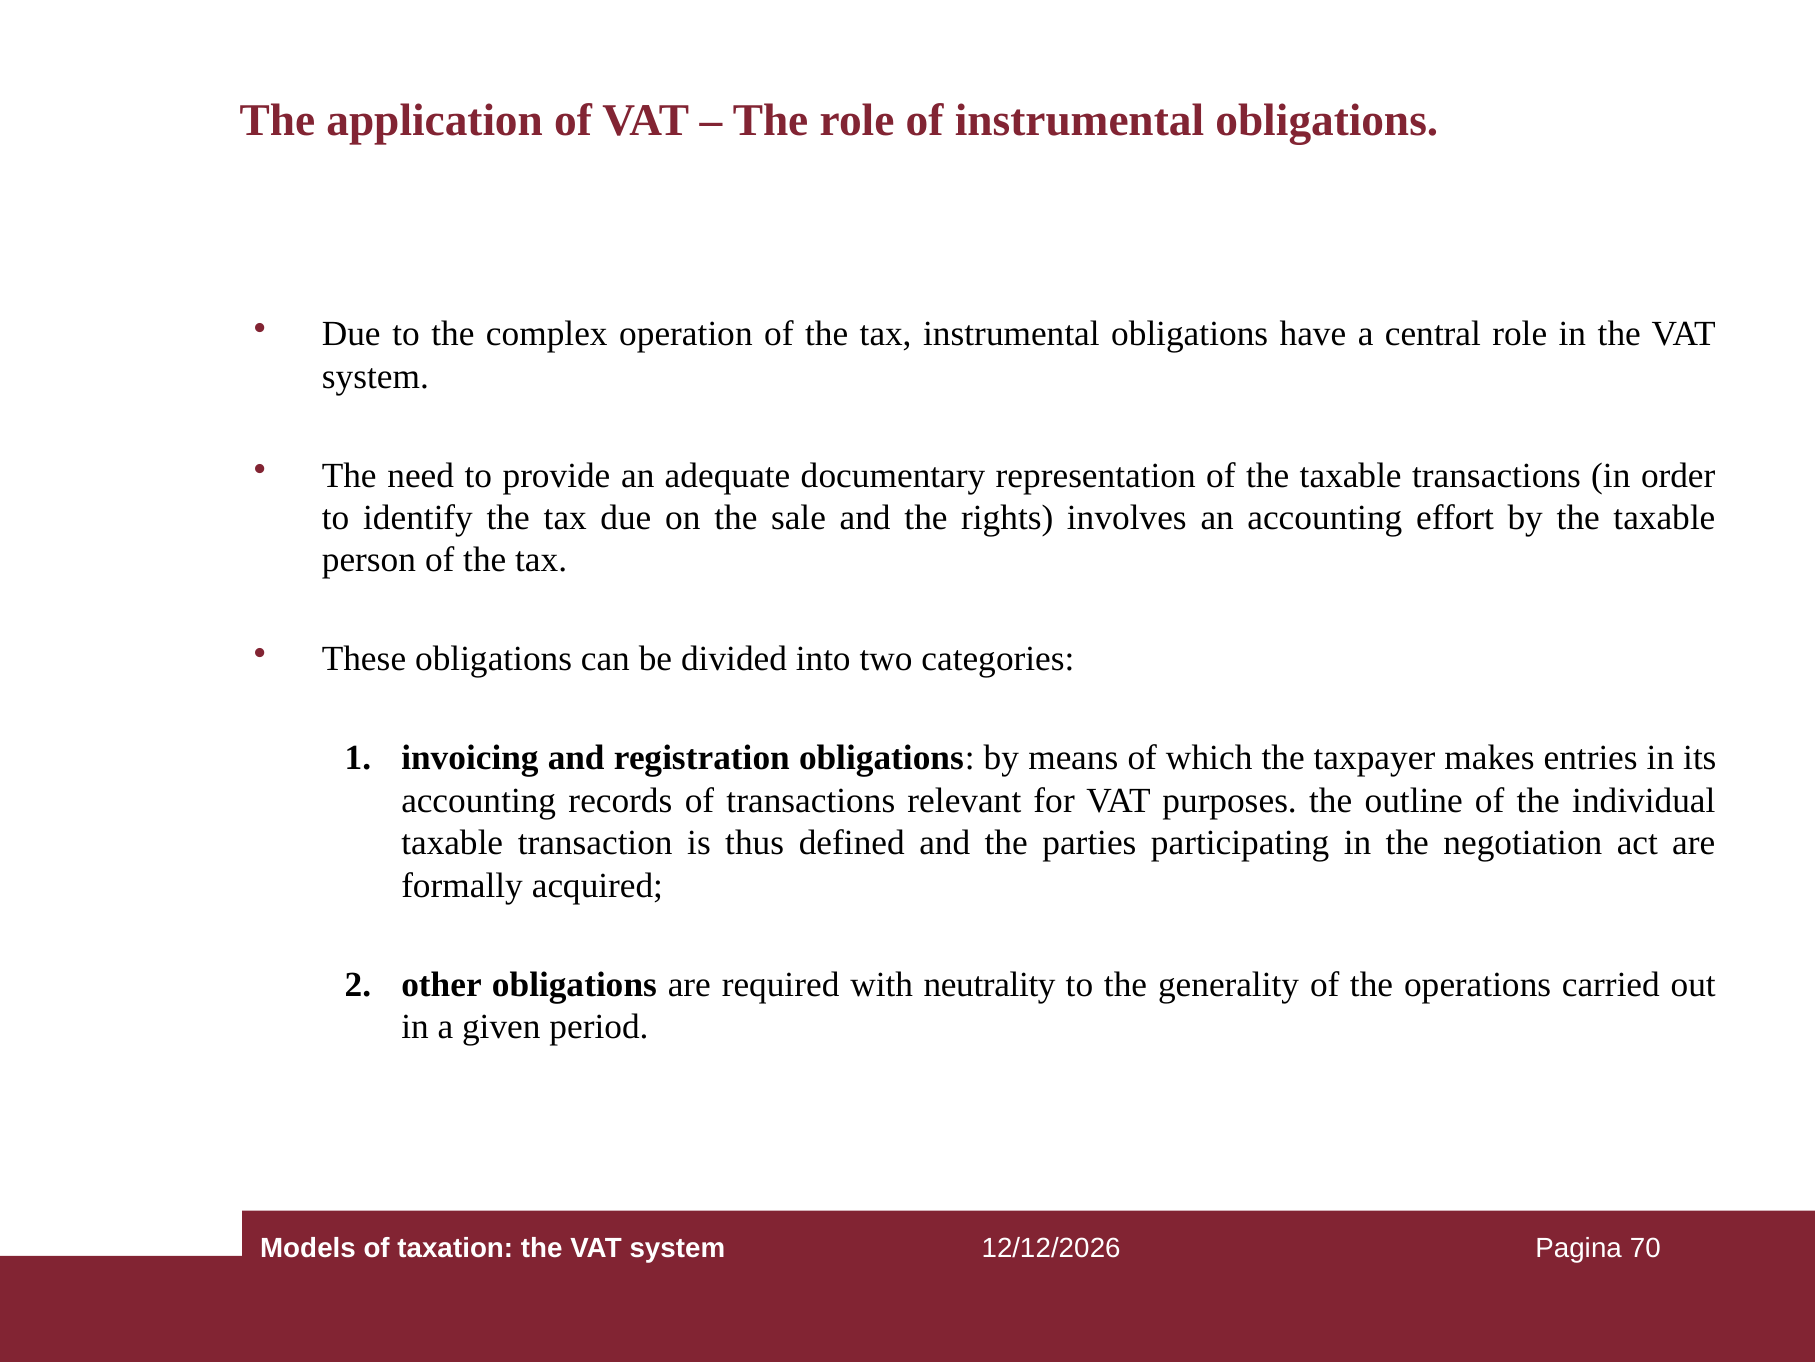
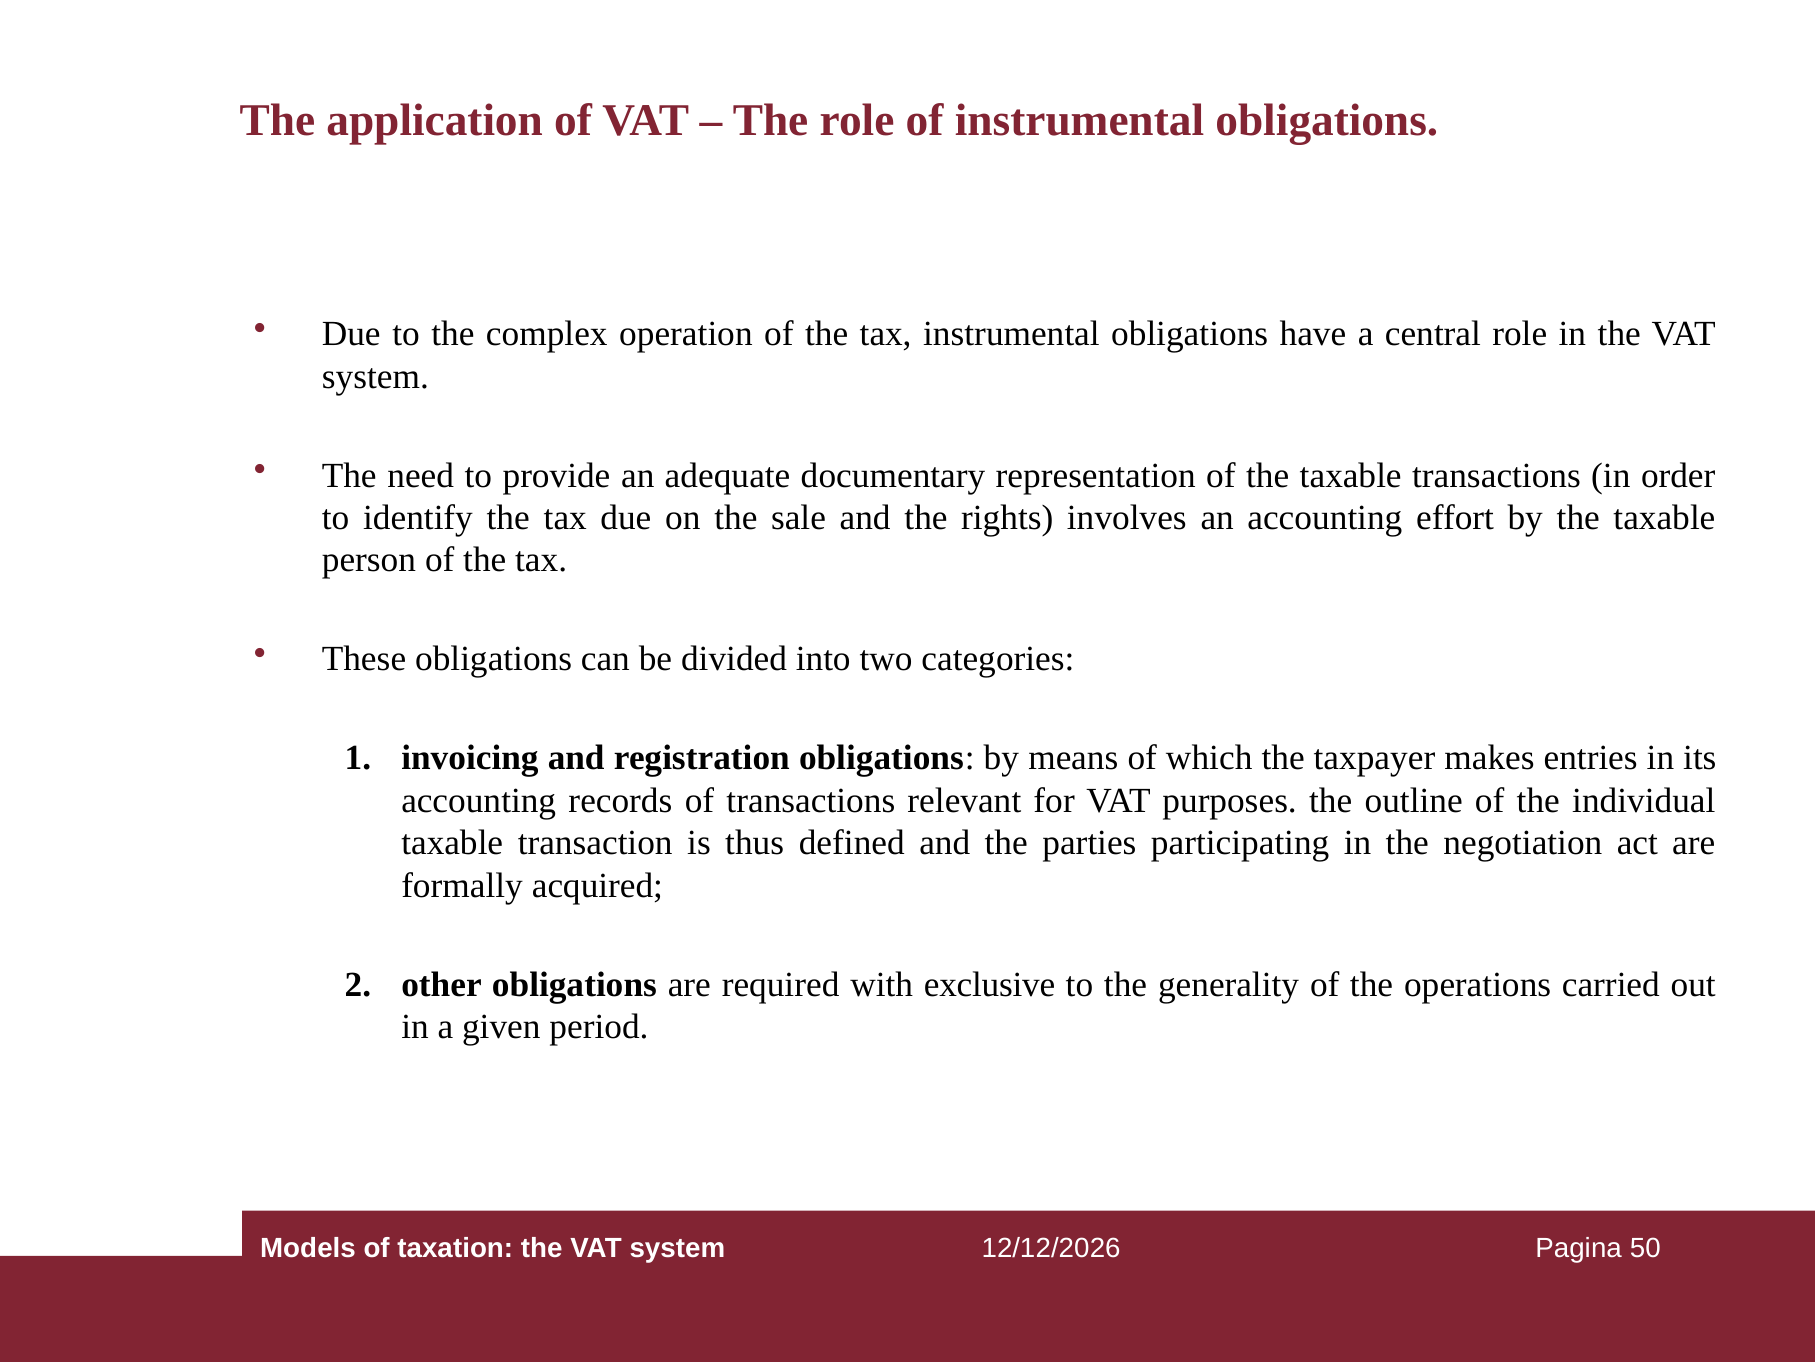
neutrality: neutrality -> exclusive
70: 70 -> 50
